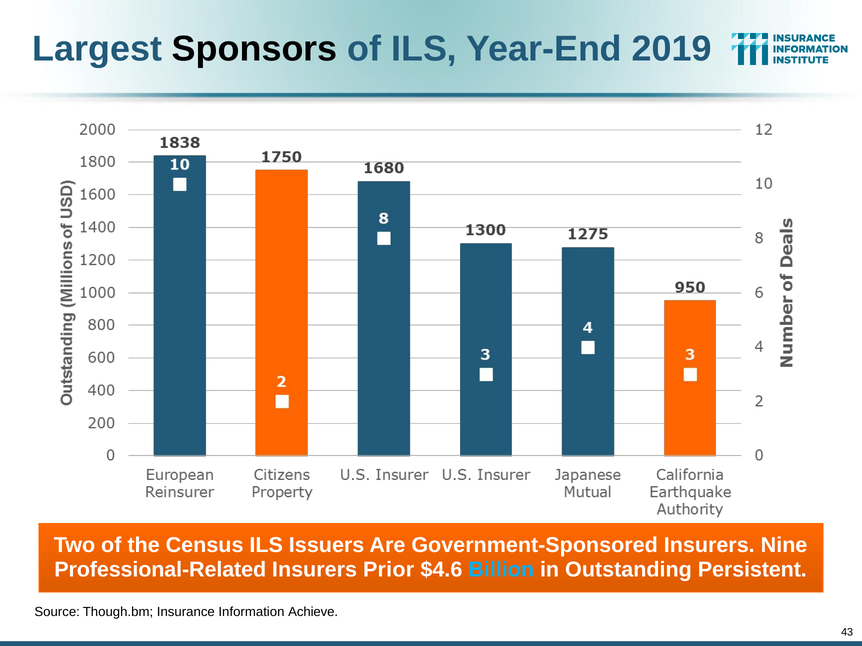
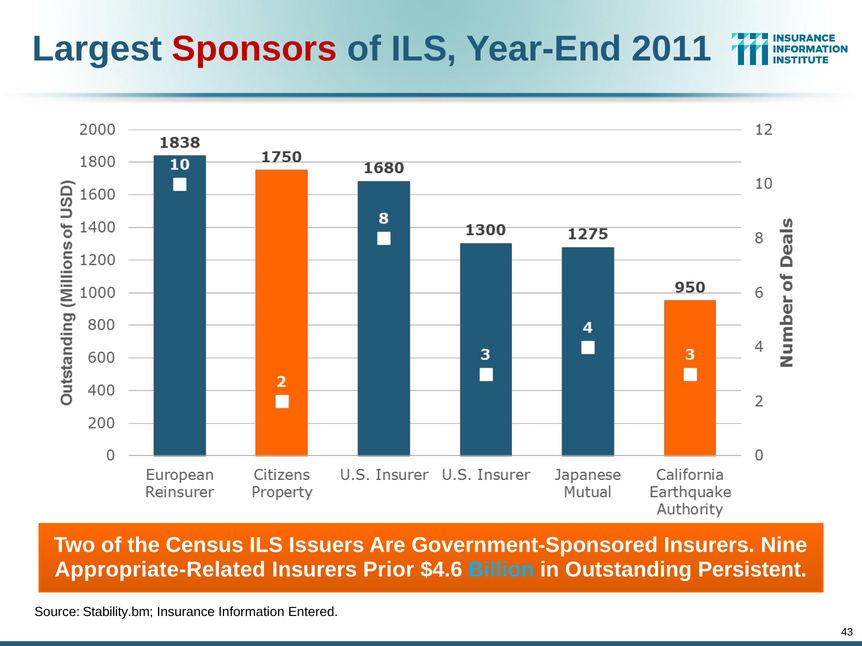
Sponsors colour: black -> red
2019: 2019 -> 2011
Professional-Related: Professional-Related -> Appropriate-Related
Though.bm: Though.bm -> Stability.bm
Achieve: Achieve -> Entered
